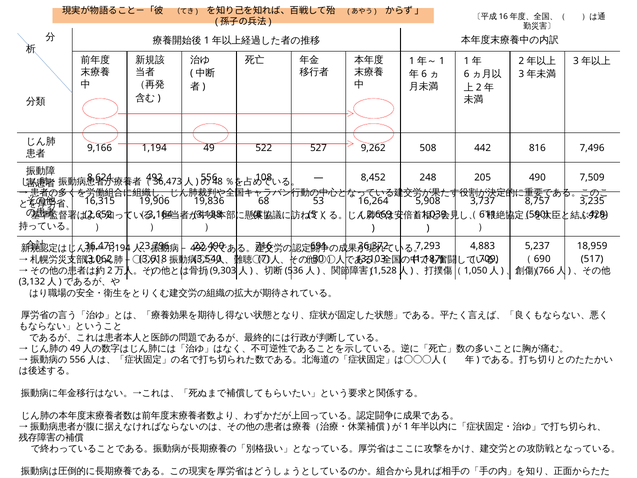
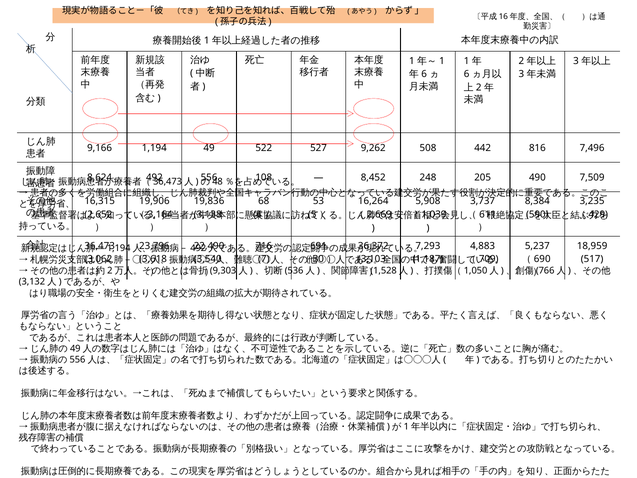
8,757: 8,757 -> 8,384
